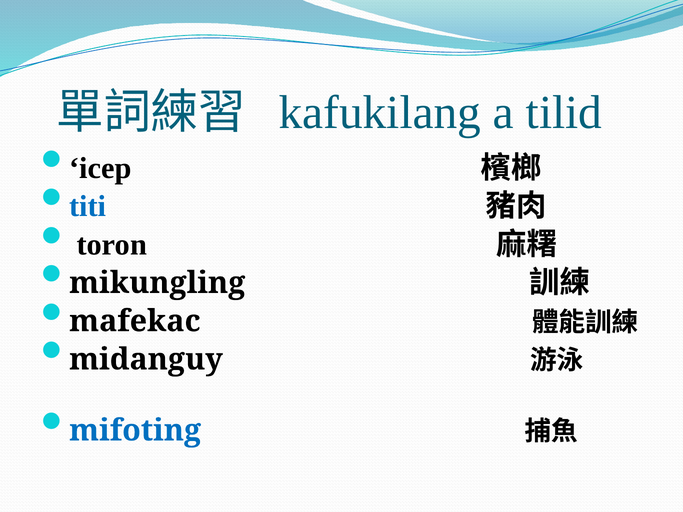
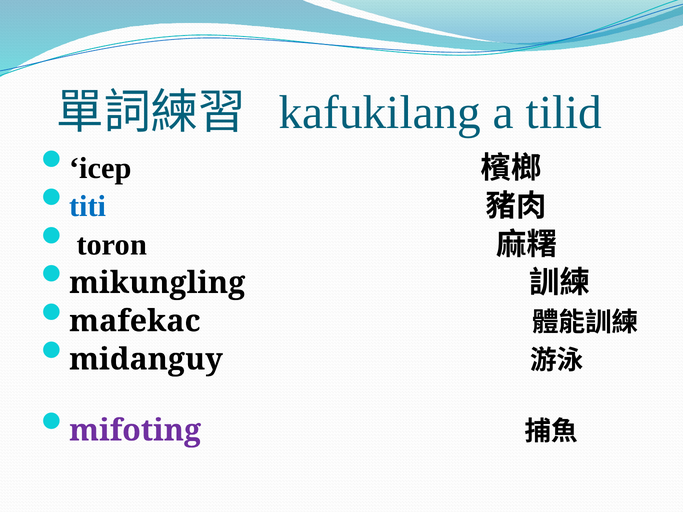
mifoting colour: blue -> purple
